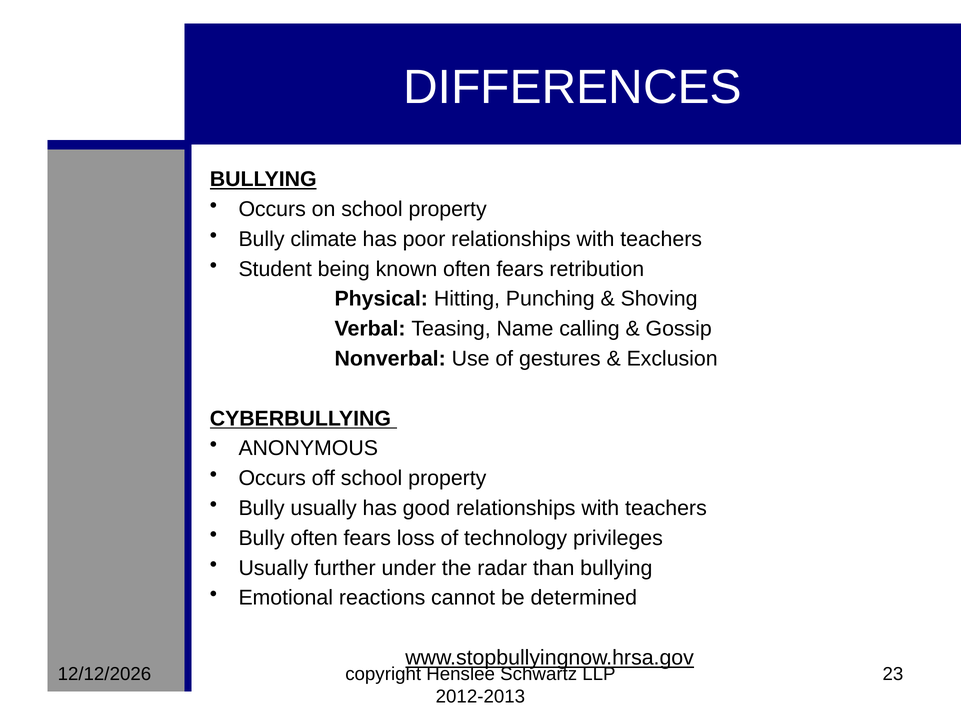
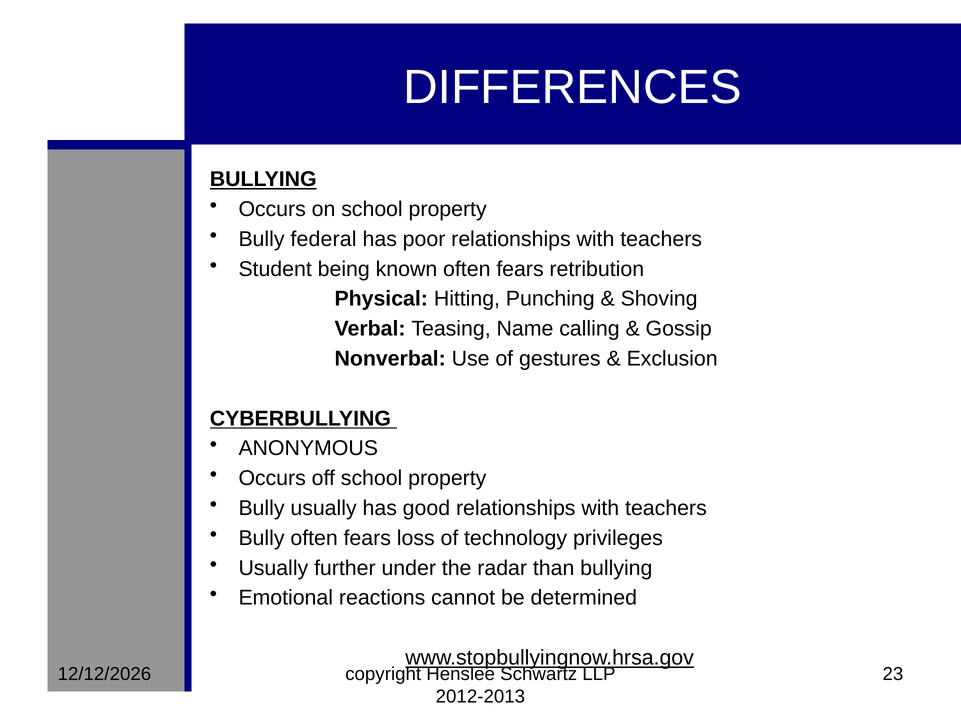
climate: climate -> federal
